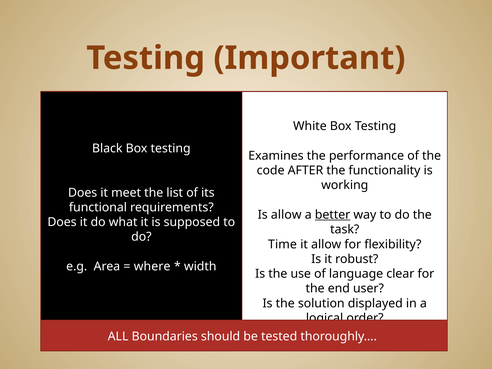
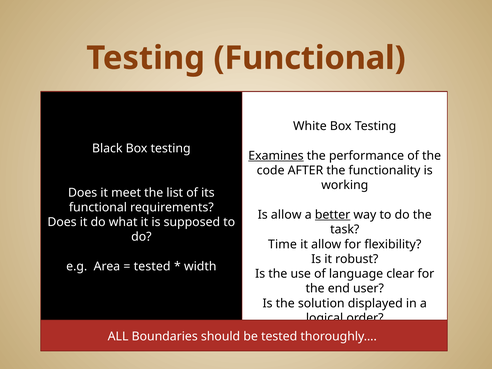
Testing Important: Important -> Functional
Examines underline: none -> present
where at (152, 266): where -> tested
